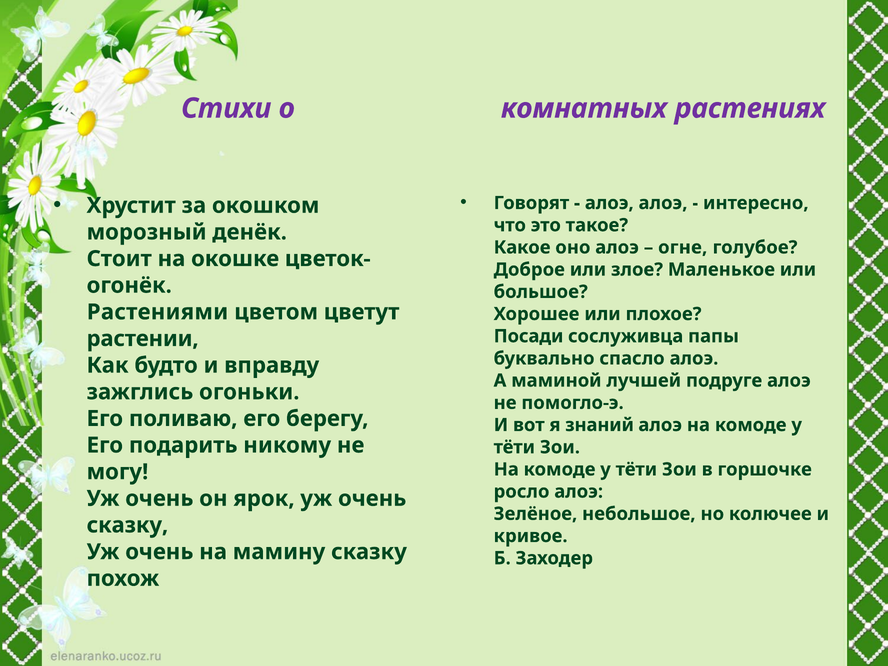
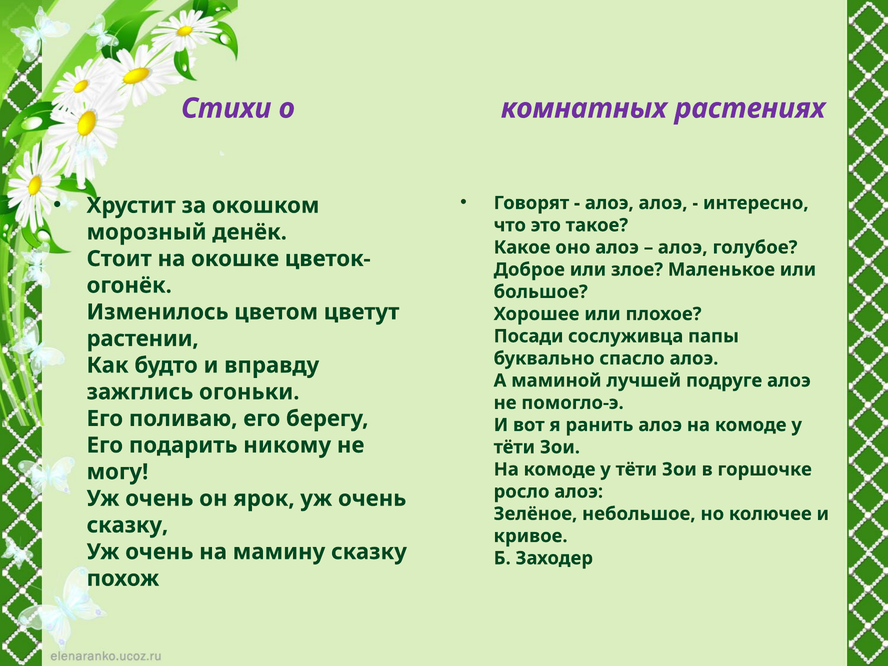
огне at (683, 247): огне -> алоэ
Растениями: Растениями -> Изменилось
знаний: знаний -> ранить
